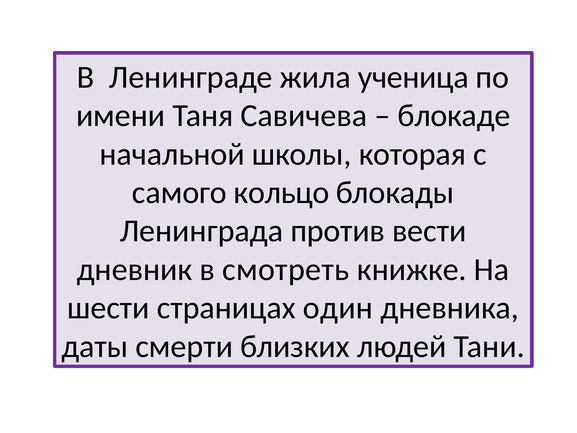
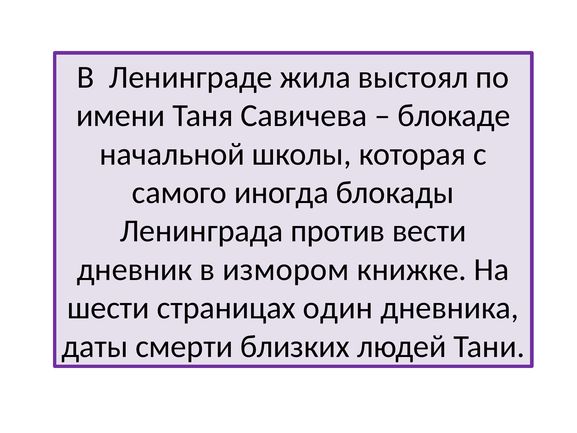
ученица: ученица -> выстоял
кольцо: кольцо -> иногда
смотреть: смотреть -> измором
